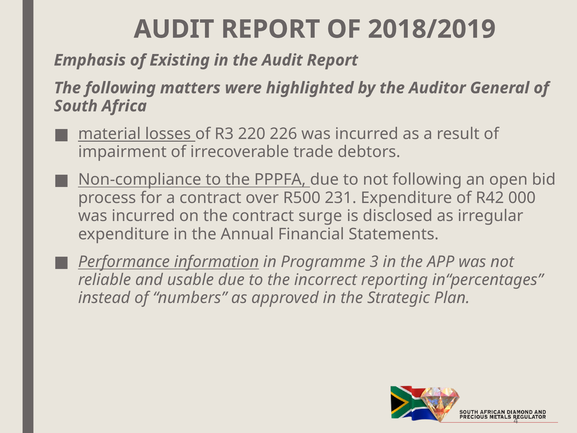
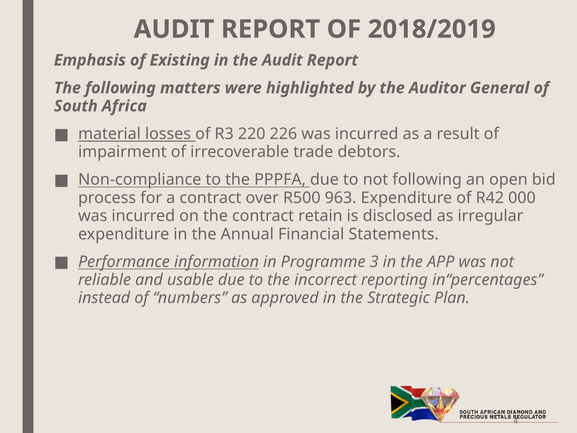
231: 231 -> 963
surge: surge -> retain
